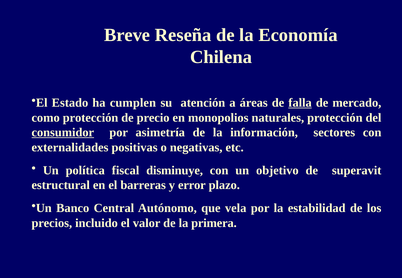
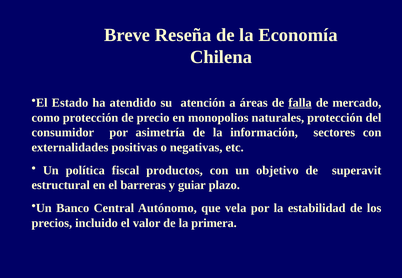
cumplen: cumplen -> atendido
consumidor underline: present -> none
disminuye: disminuye -> productos
error: error -> guiar
